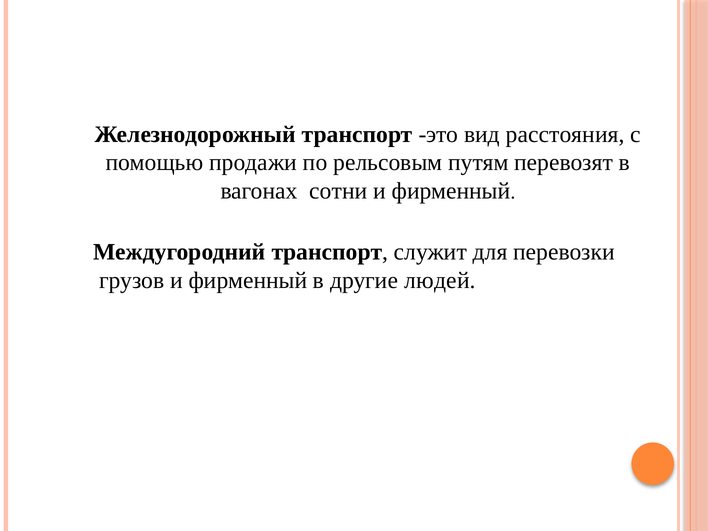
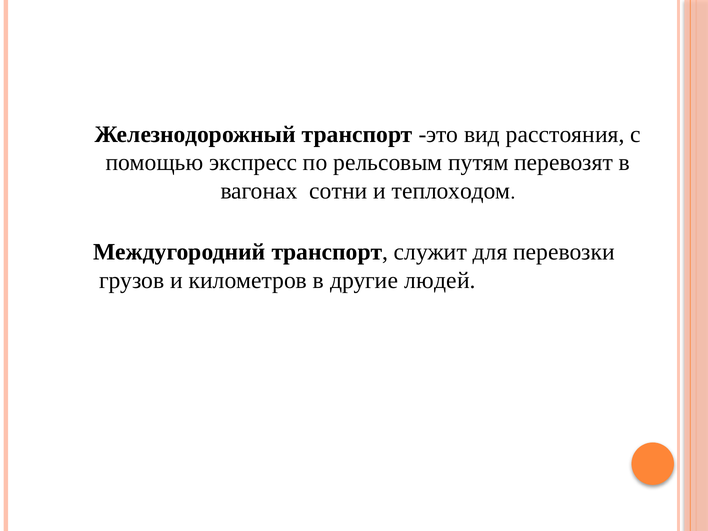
продажи: продажи -> экспресс
фирменный at (451, 191): фирменный -> теплоходом
грузов и фирменный: фирменный -> километров
